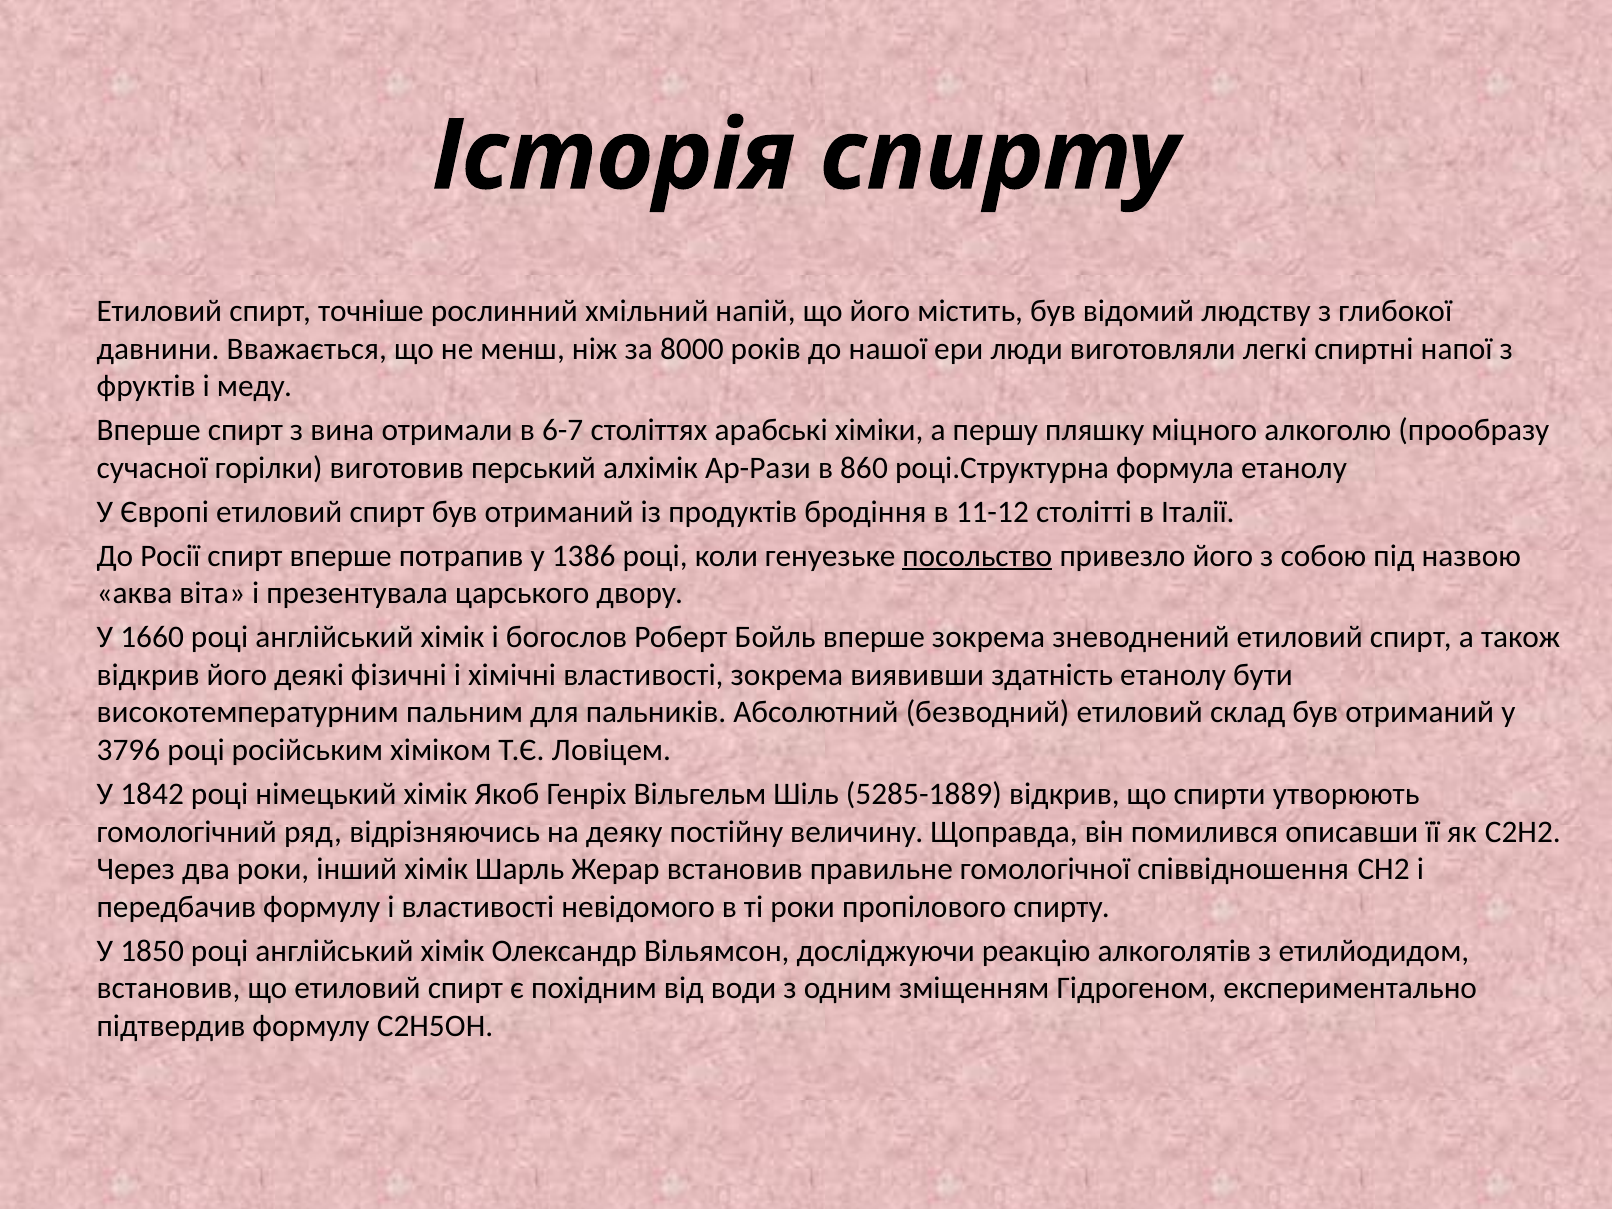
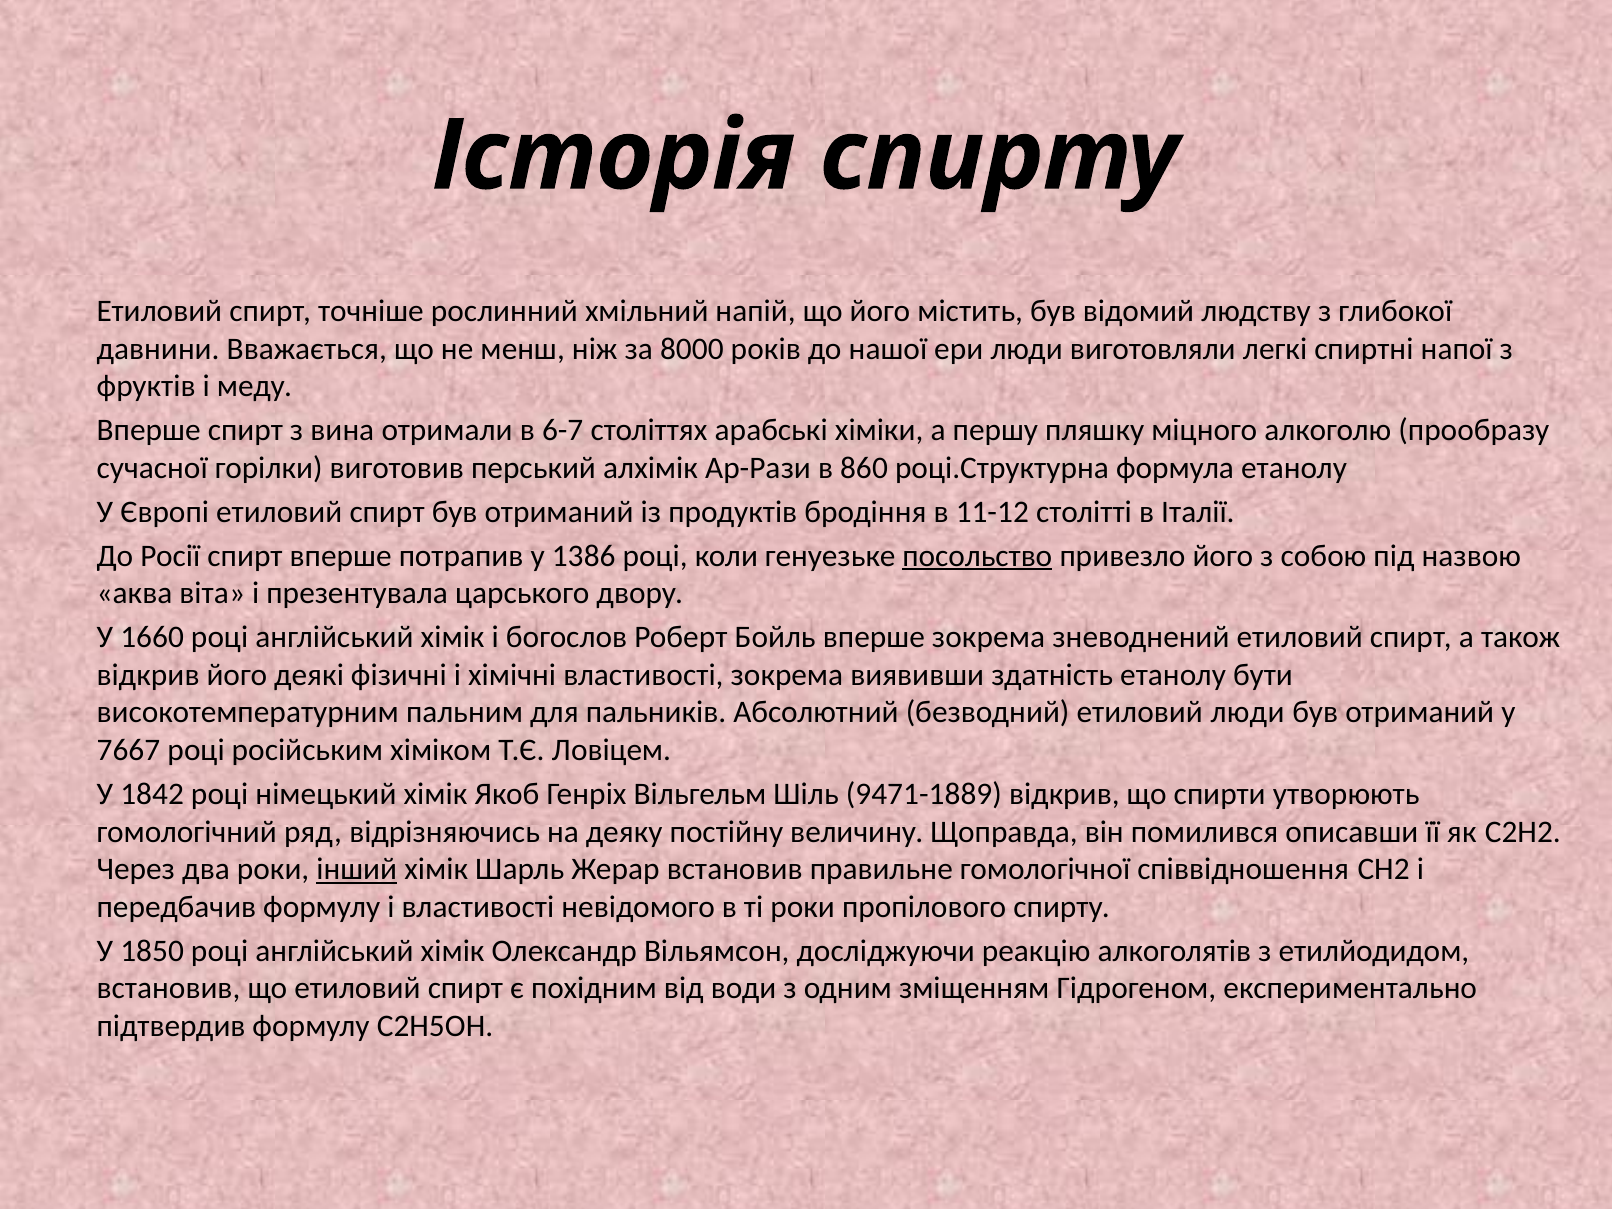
етиловий склад: склад -> люди
3796: 3796 -> 7667
5285-1889: 5285-1889 -> 9471-1889
інший underline: none -> present
